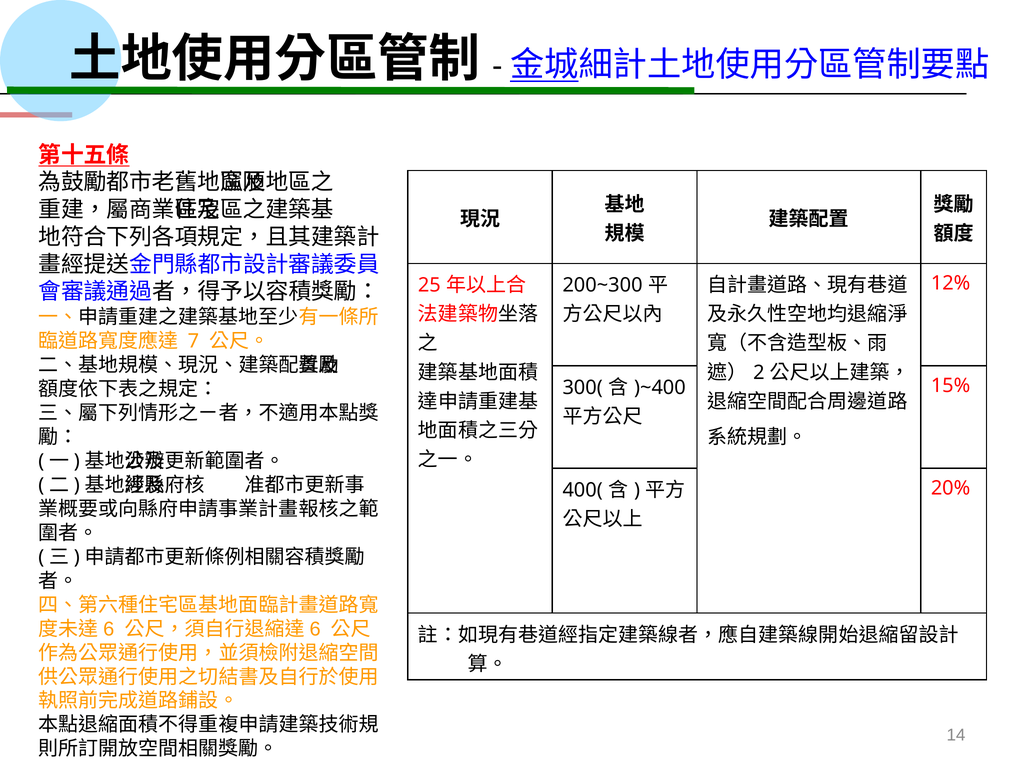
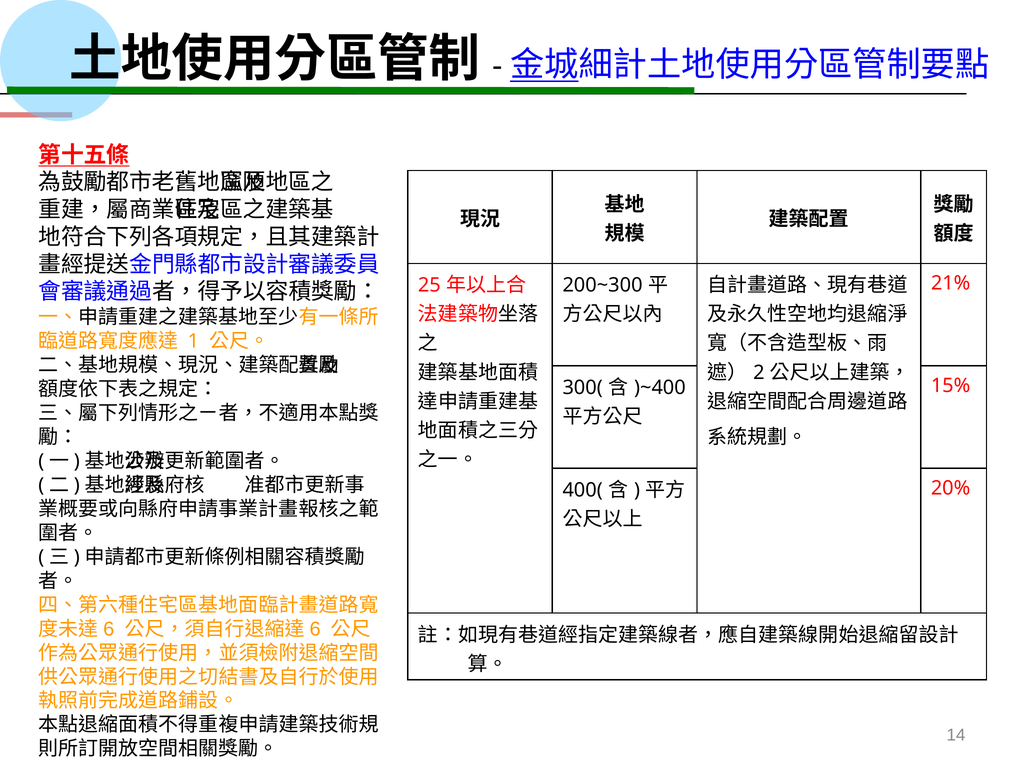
12%: 12% -> 21%
7: 7 -> 1
